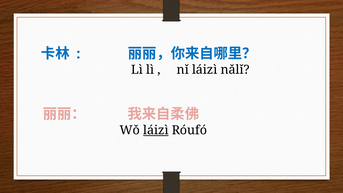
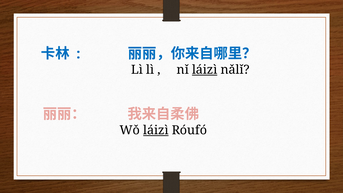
láizì at (205, 70) underline: none -> present
